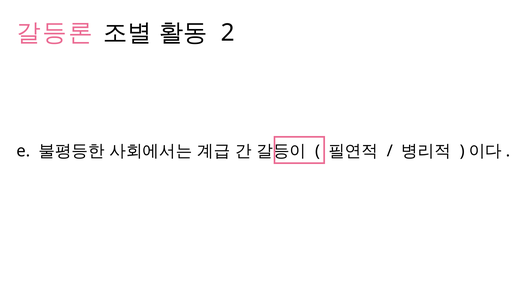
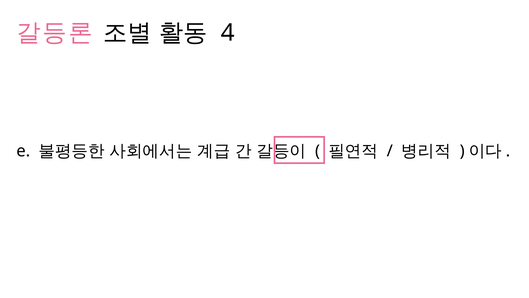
2: 2 -> 4
